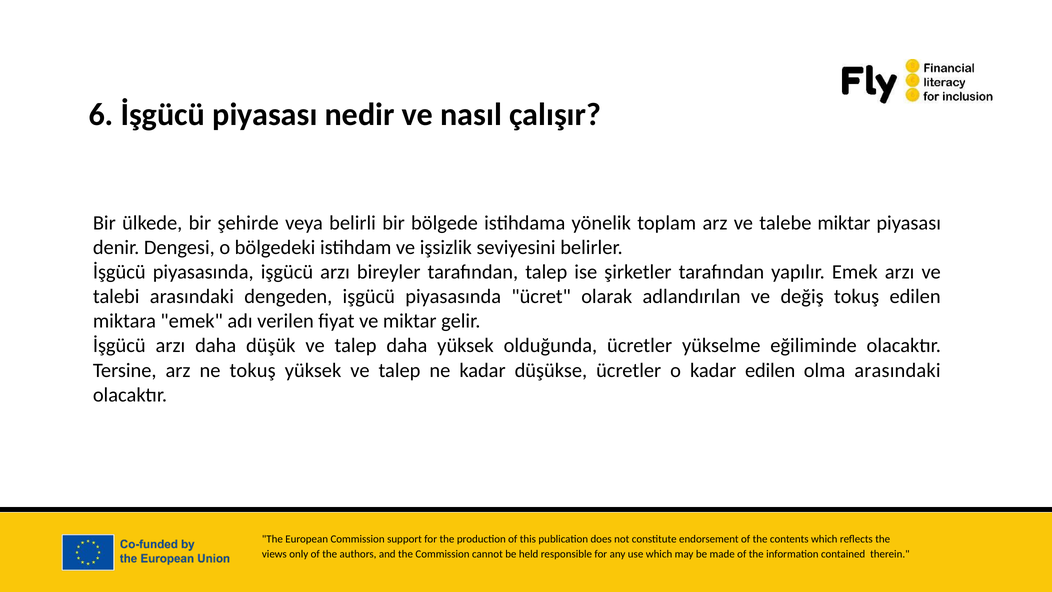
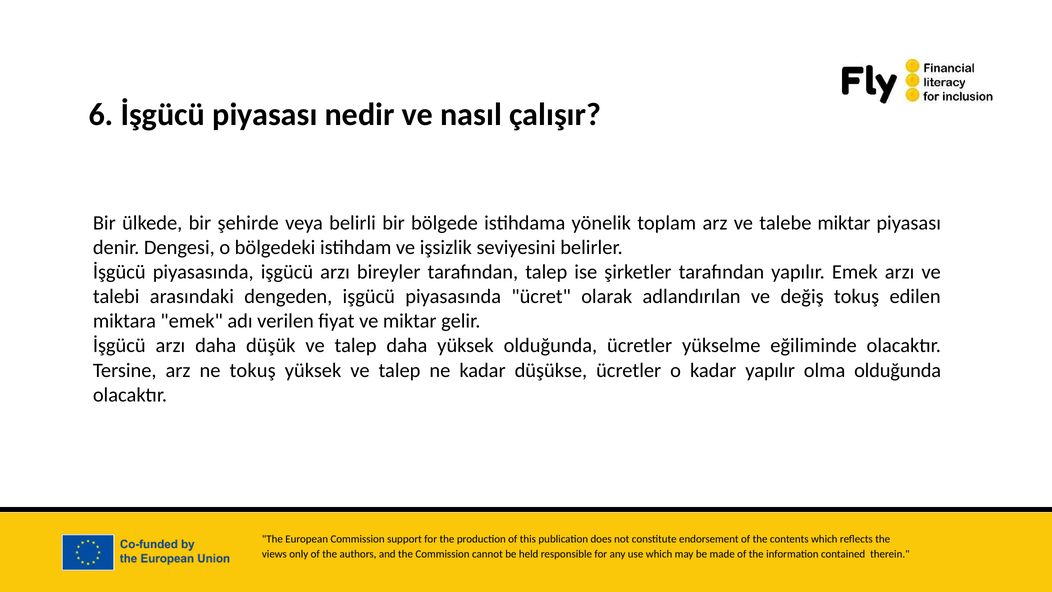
kadar edilen: edilen -> yapılır
olma arasındaki: arasındaki -> olduğunda
